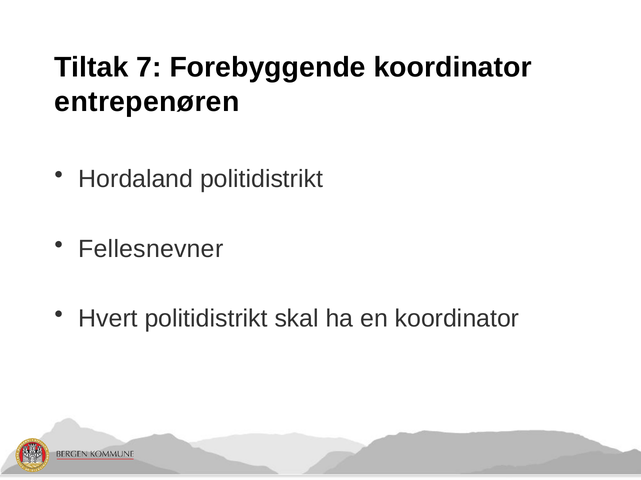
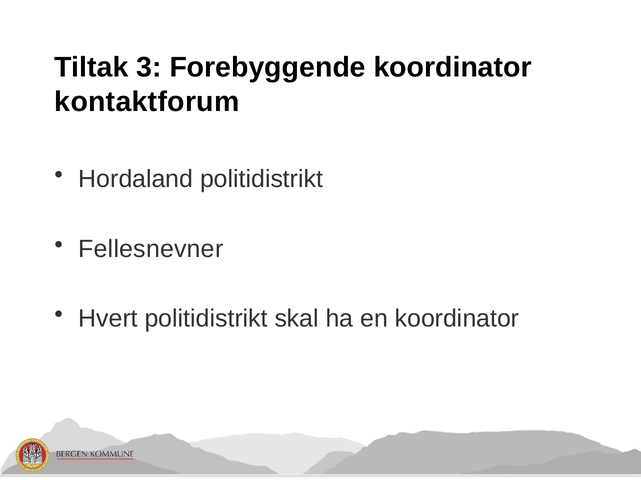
7: 7 -> 3
entrepenøren: entrepenøren -> kontaktforum
